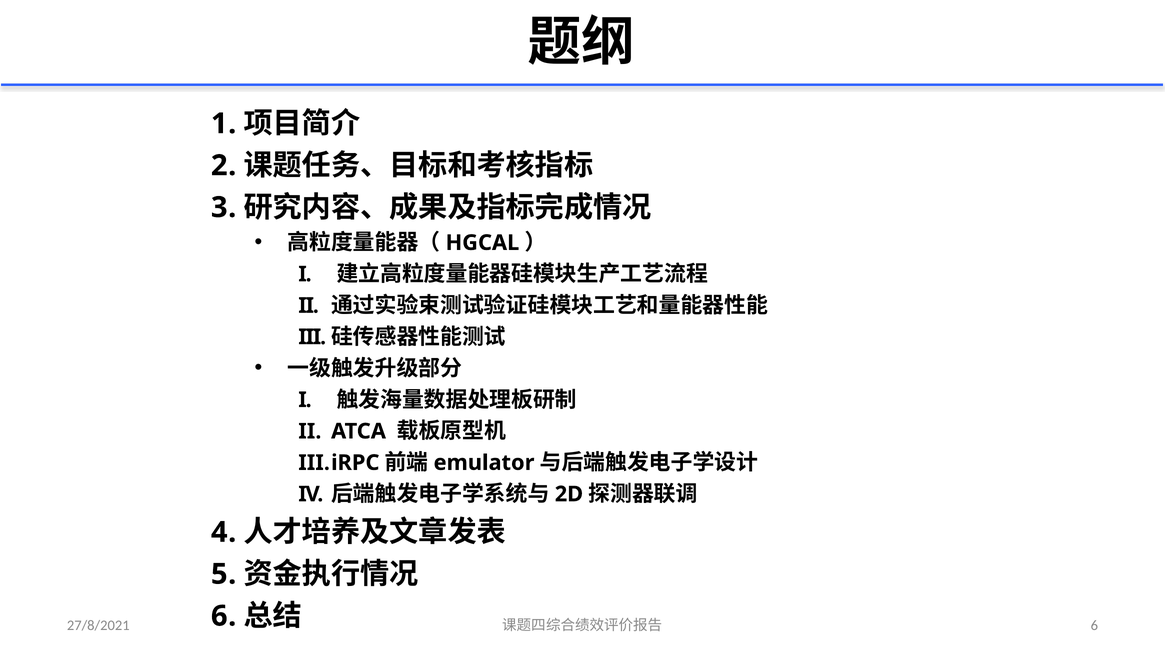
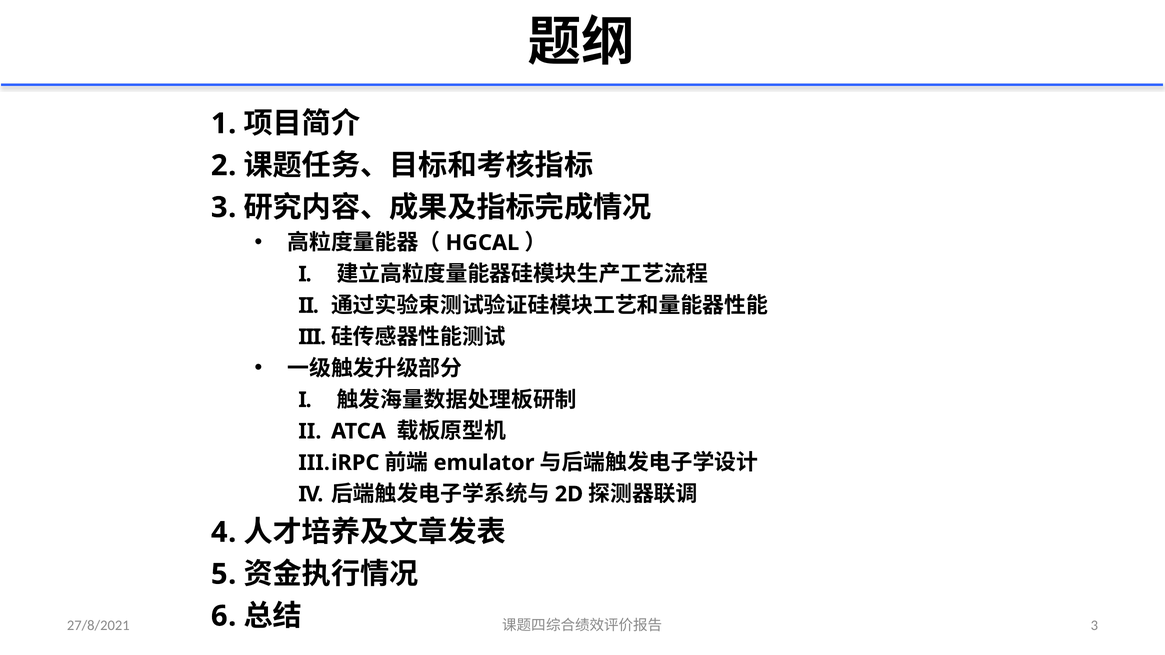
6 at (1094, 626): 6 -> 3
